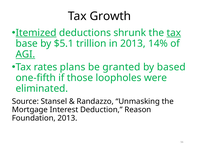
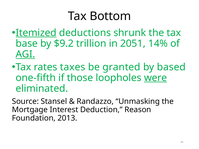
Growth: Growth -> Bottom
tax at (174, 33) underline: present -> none
$5.1: $5.1 -> $9.2
in 2013: 2013 -> 2051
plans: plans -> taxes
were underline: none -> present
